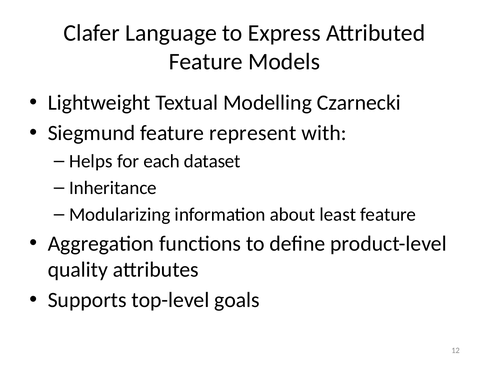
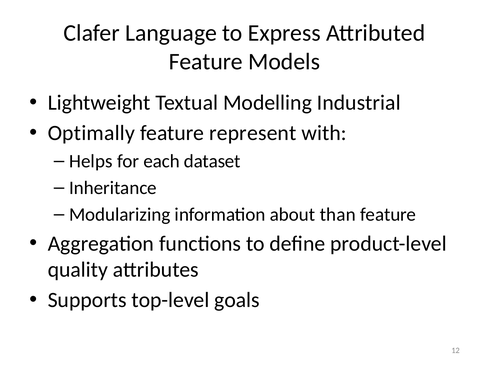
Czarnecki: Czarnecki -> Industrial
Siegmund: Siegmund -> Optimally
least: least -> than
